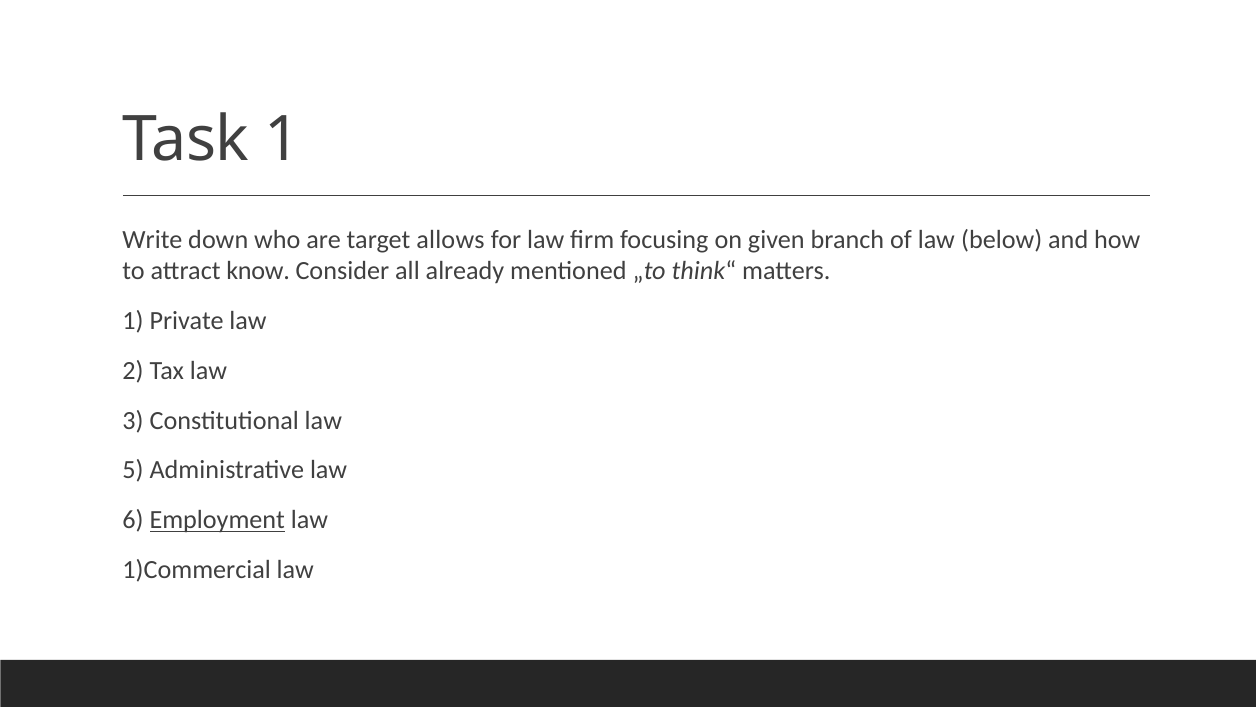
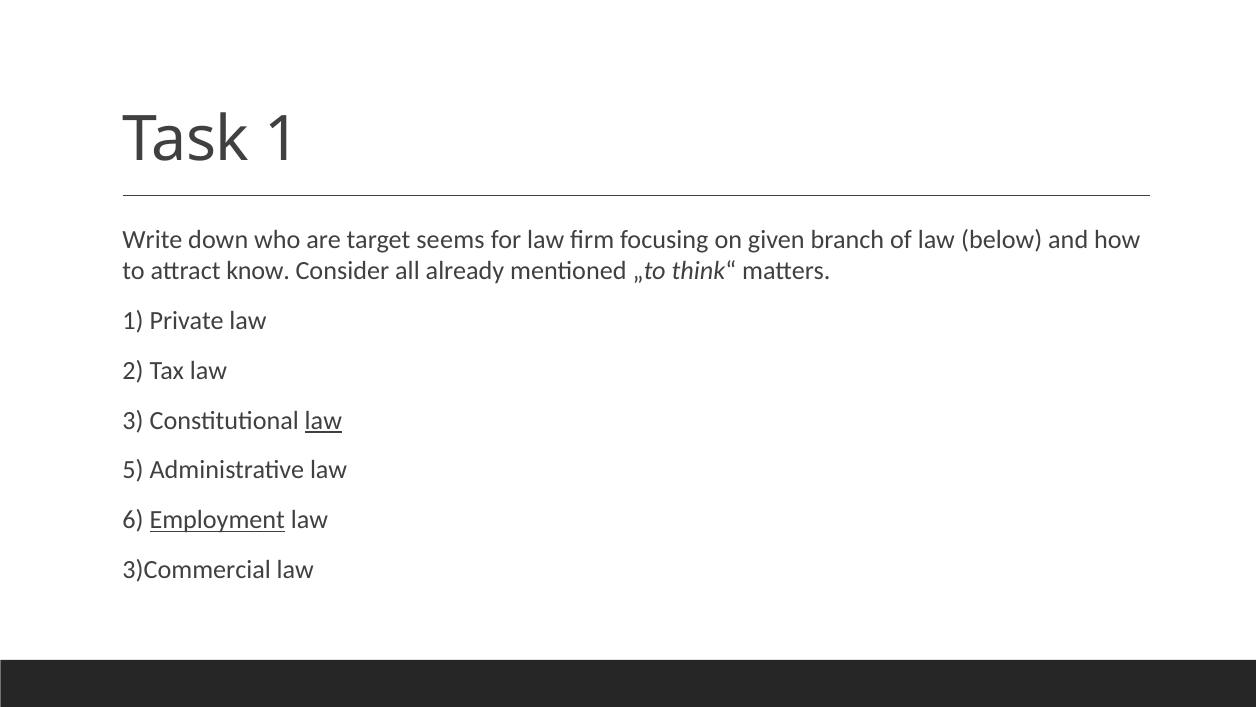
allows: allows -> seems
law at (323, 420) underline: none -> present
1)Commercial: 1)Commercial -> 3)Commercial
